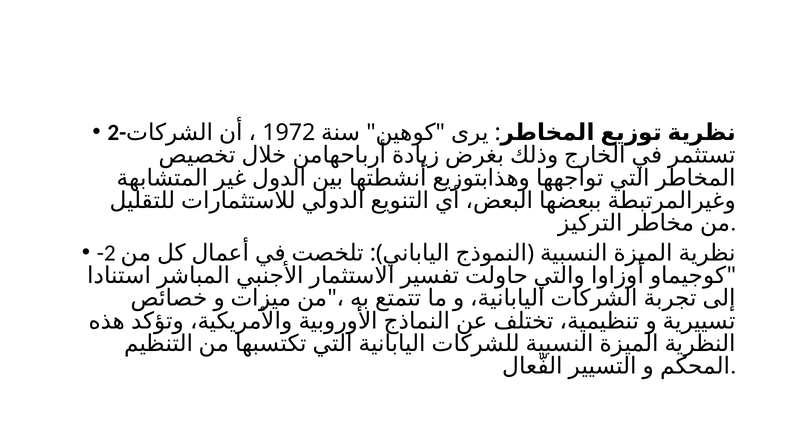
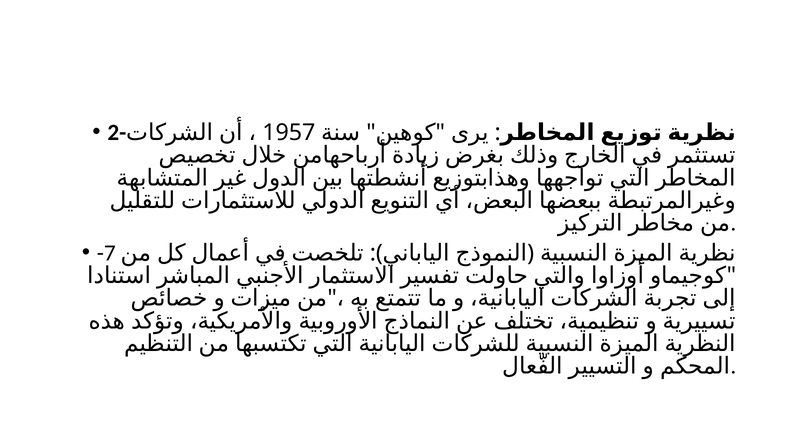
1972: 1972 -> 1957
-2: -2 -> -7
